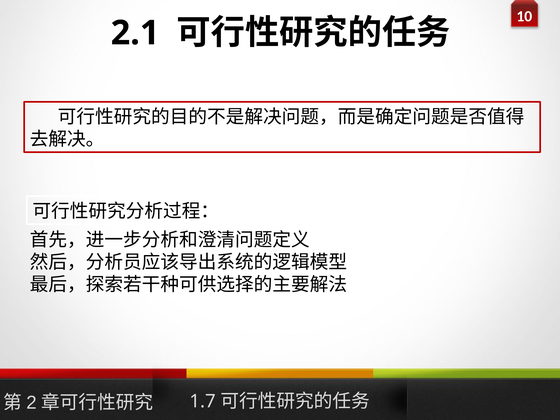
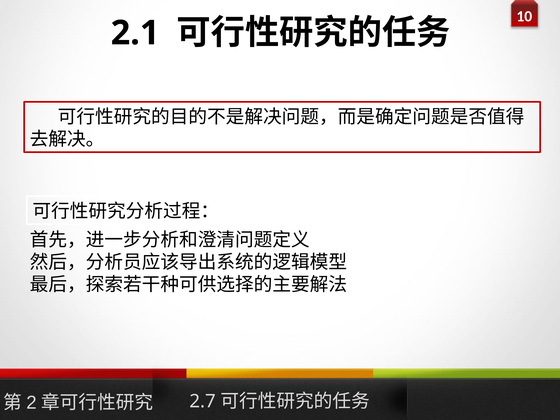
1.7: 1.7 -> 2.7
